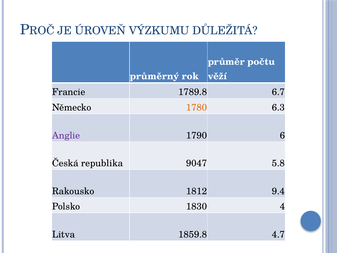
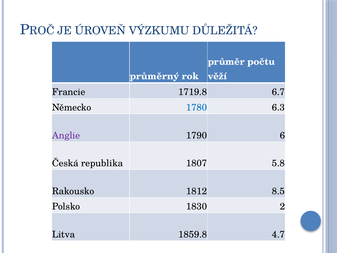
1789.8: 1789.8 -> 1719.8
1780 colour: orange -> blue
9047: 9047 -> 1807
9.4: 9.4 -> 8.5
4: 4 -> 2
